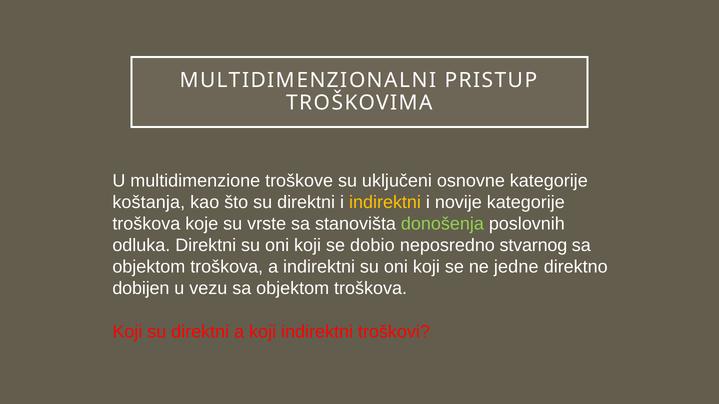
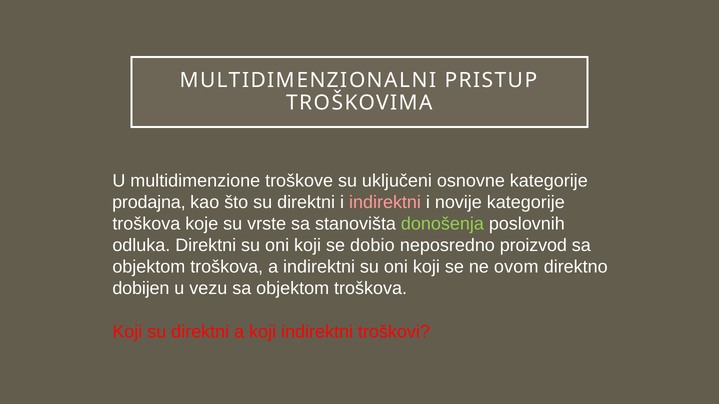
koštanja: koštanja -> prodajna
indirektni at (385, 203) colour: yellow -> pink
stvarnog: stvarnog -> proizvod
jedne: jedne -> ovom
